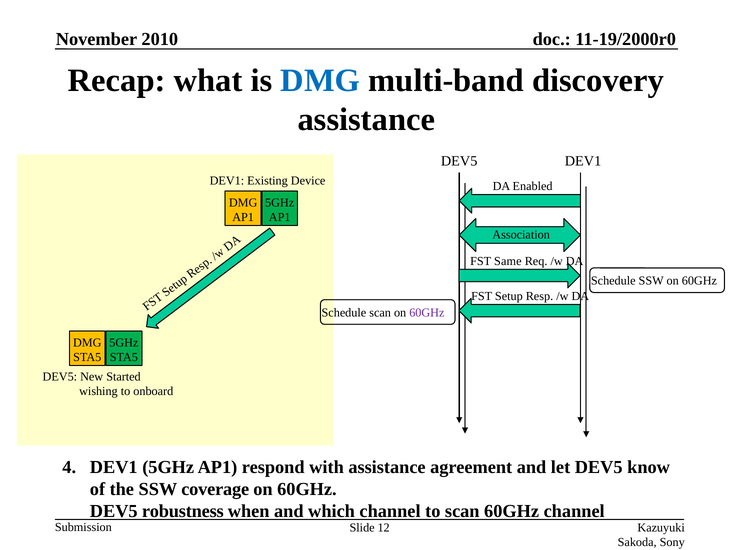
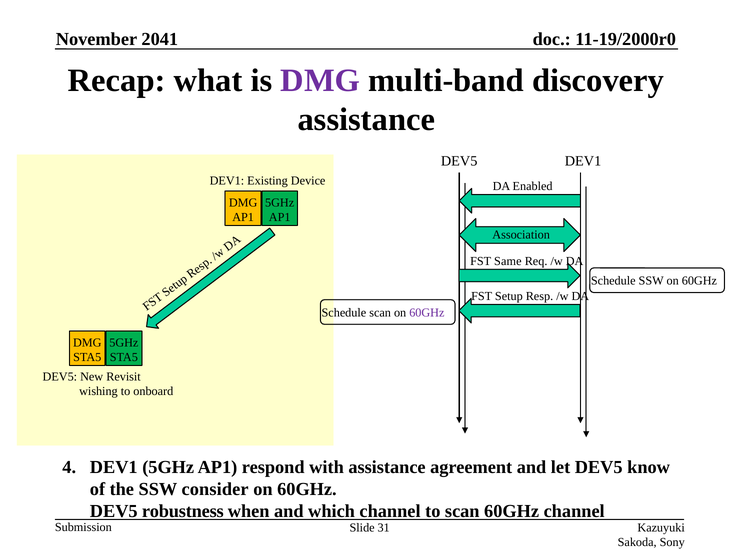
2010: 2010 -> 2041
DMG at (320, 80) colour: blue -> purple
Started: Started -> Revisit
coverage: coverage -> consider
12: 12 -> 31
